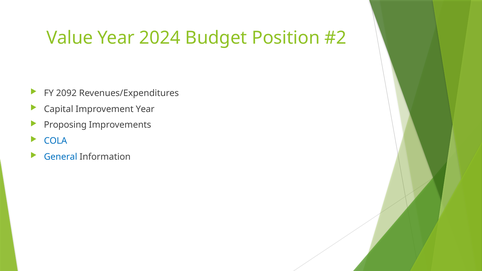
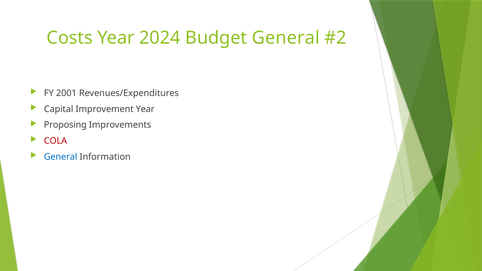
Value: Value -> Costs
Budget Position: Position -> General
2092: 2092 -> 2001
COLA colour: blue -> red
